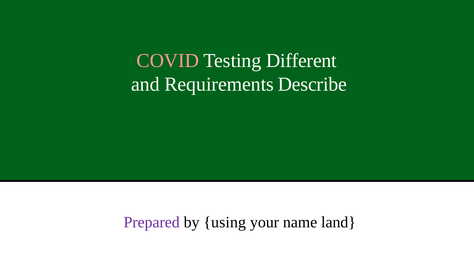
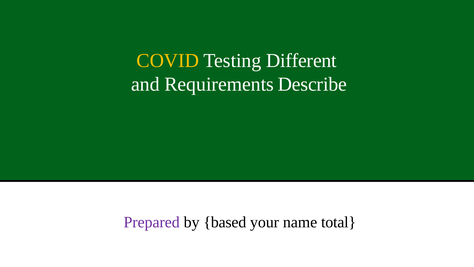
COVID colour: pink -> yellow
using: using -> based
land: land -> total
